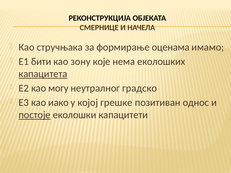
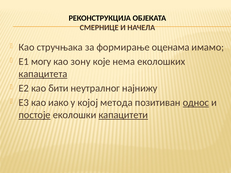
бити: бити -> могу
могу: могу -> бити
градско: градско -> најнижу
грешке: грешке -> метода
однос underline: none -> present
капацитети underline: none -> present
